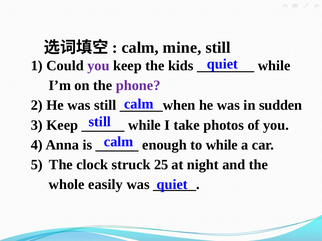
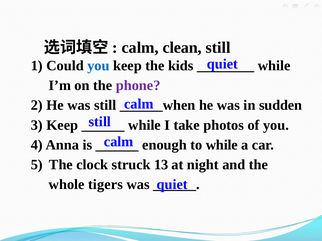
mine: mine -> clean
you at (98, 66) colour: purple -> blue
25: 25 -> 13
easily: easily -> tigers
